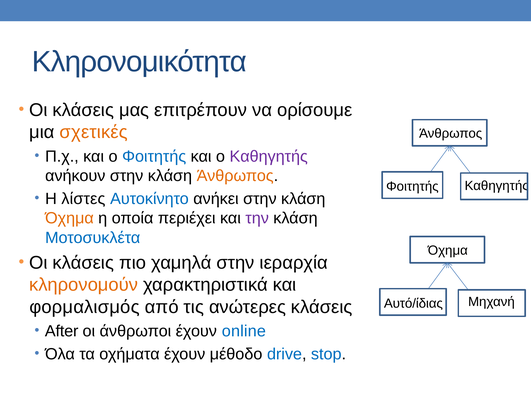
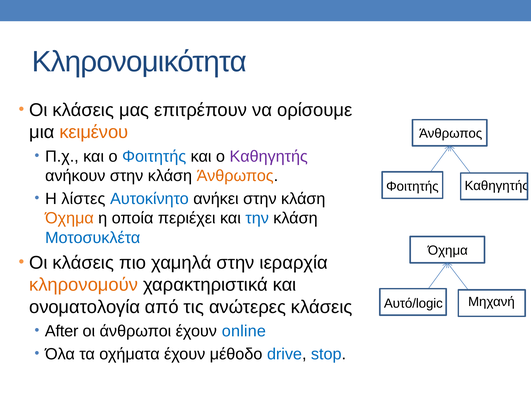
σχετικές: σχετικές -> κειμένου
την colour: purple -> blue
Αυτό/ίδιας: Αυτό/ίδιας -> Αυτό/logic
φορμαλισμός: φορμαλισμός -> ονοματολογία
